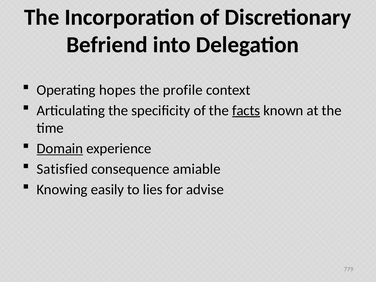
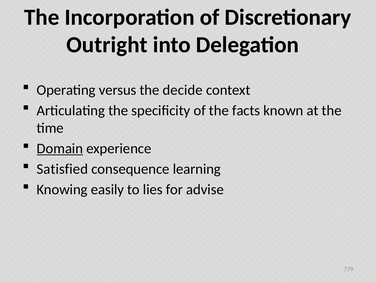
Befriend: Befriend -> Outright
hopes: hopes -> versus
profile: profile -> decide
facts underline: present -> none
amiable: amiable -> learning
